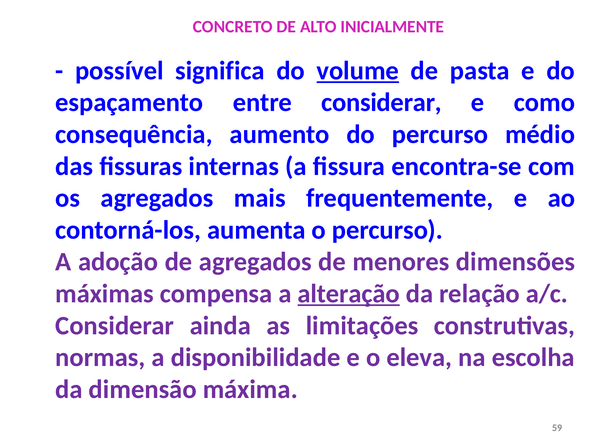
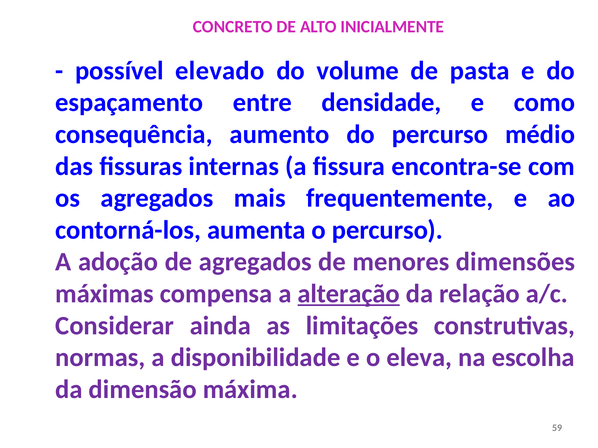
significa: significa -> elevado
volume underline: present -> none
entre considerar: considerar -> densidade
